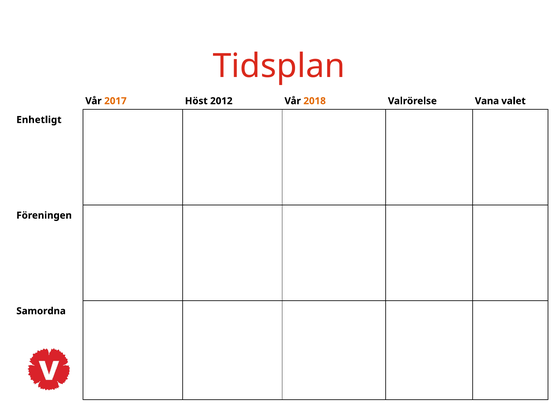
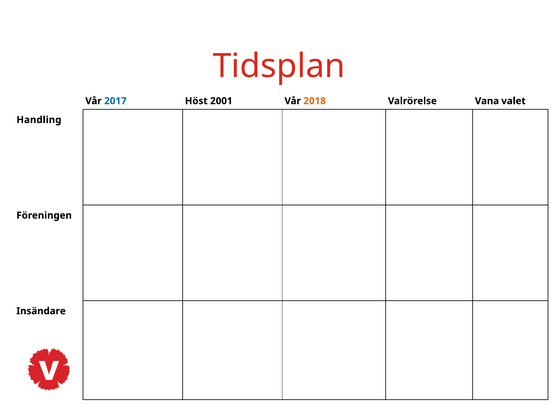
2017 colour: orange -> blue
2012: 2012 -> 2001
Enhetligt: Enhetligt -> Handling
Samordna: Samordna -> Insändare
